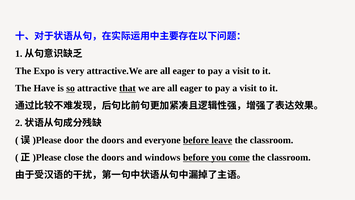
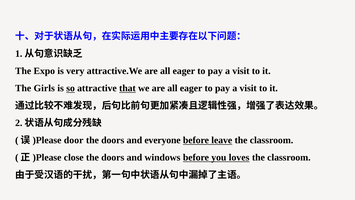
Have: Have -> Girls
come: come -> loves
